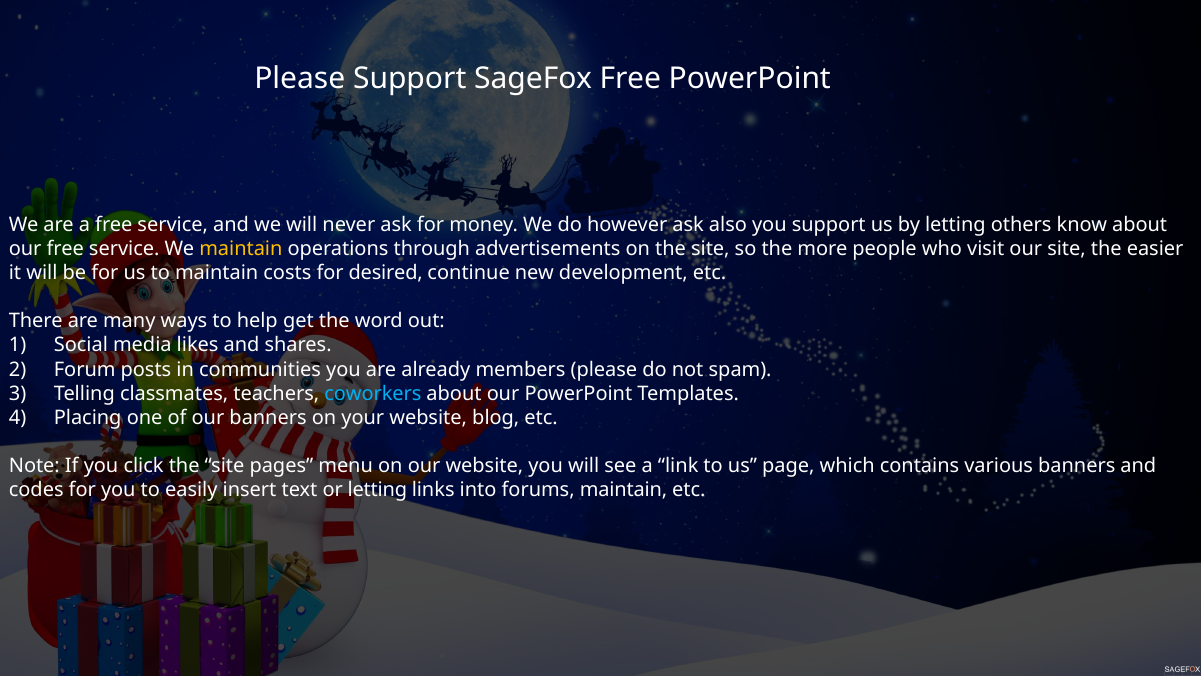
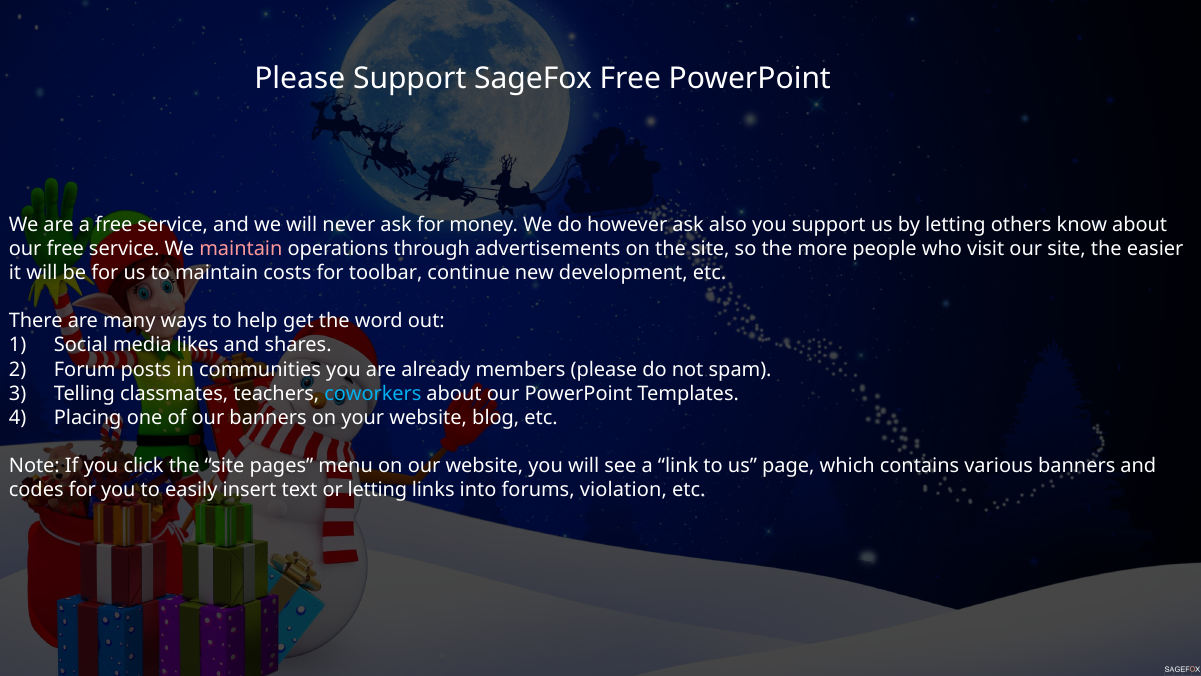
maintain at (241, 249) colour: yellow -> pink
desired: desired -> toolbar
forums maintain: maintain -> violation
